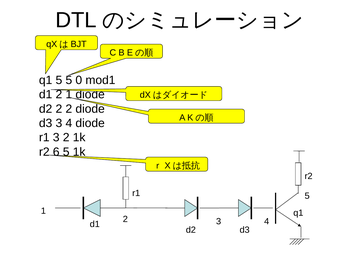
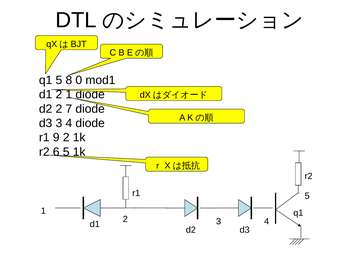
5 5: 5 -> 8
2 2: 2 -> 7
r1 3: 3 -> 9
